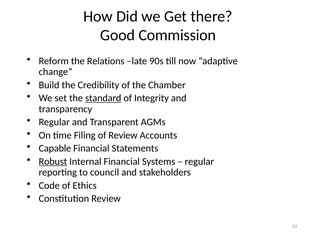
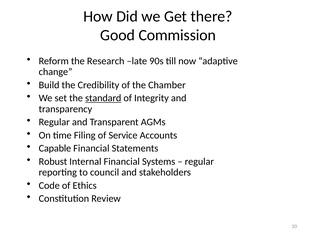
Relations: Relations -> Research
of Review: Review -> Service
Robust underline: present -> none
